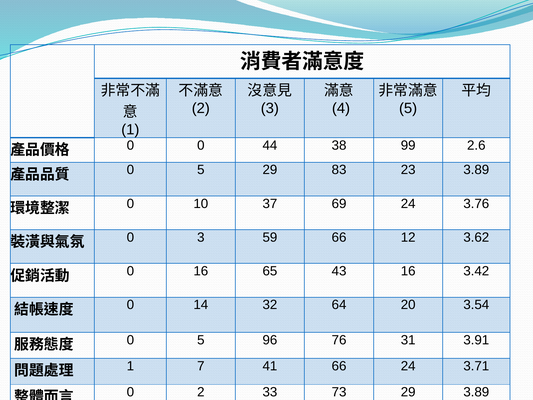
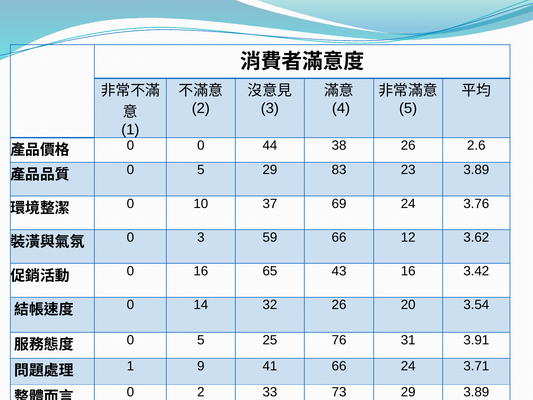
38 99: 99 -> 26
32 64: 64 -> 26
96: 96 -> 25
7: 7 -> 9
